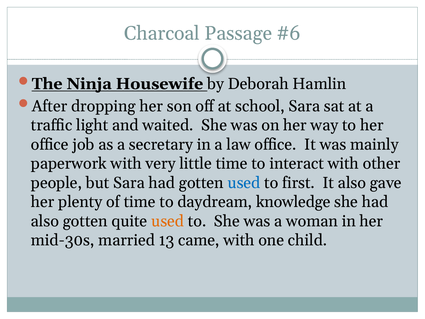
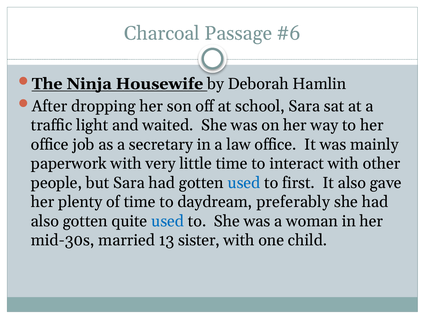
knowledge: knowledge -> preferably
used at (168, 221) colour: orange -> blue
came: came -> sister
